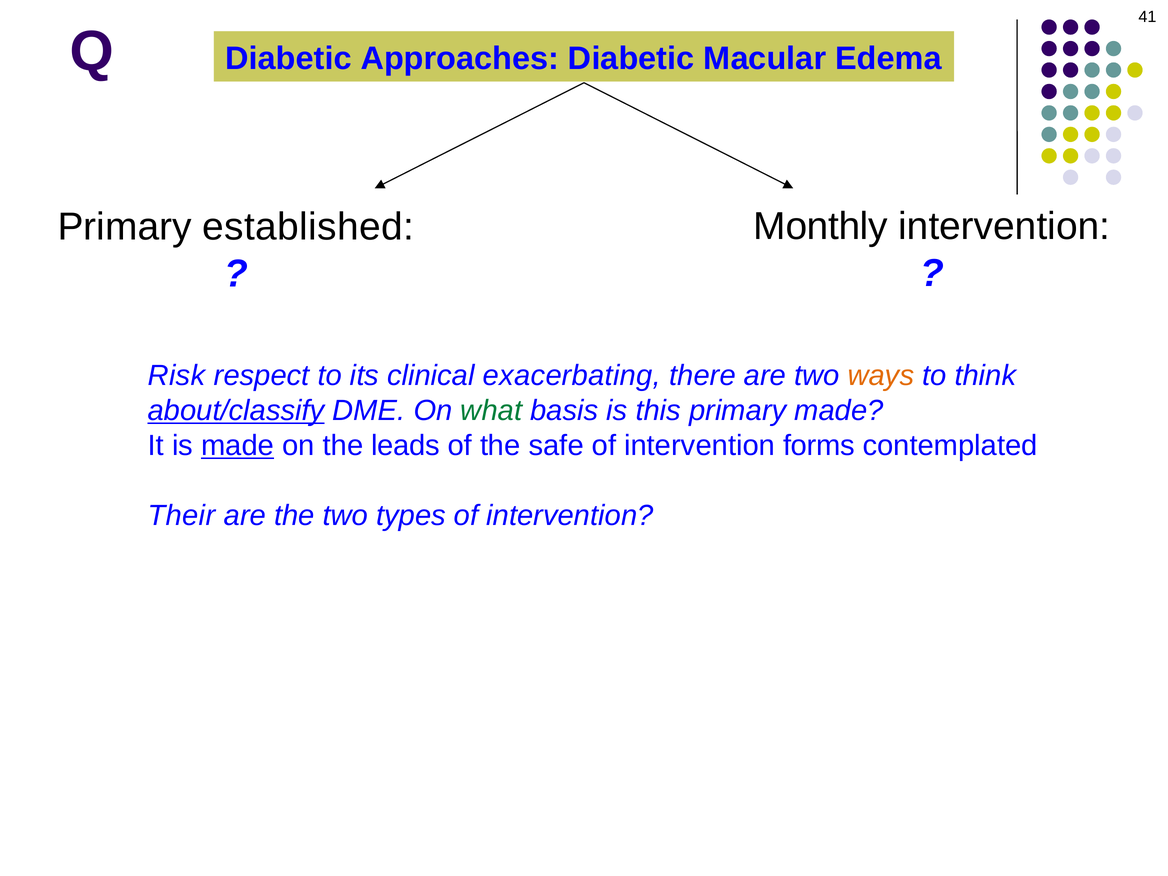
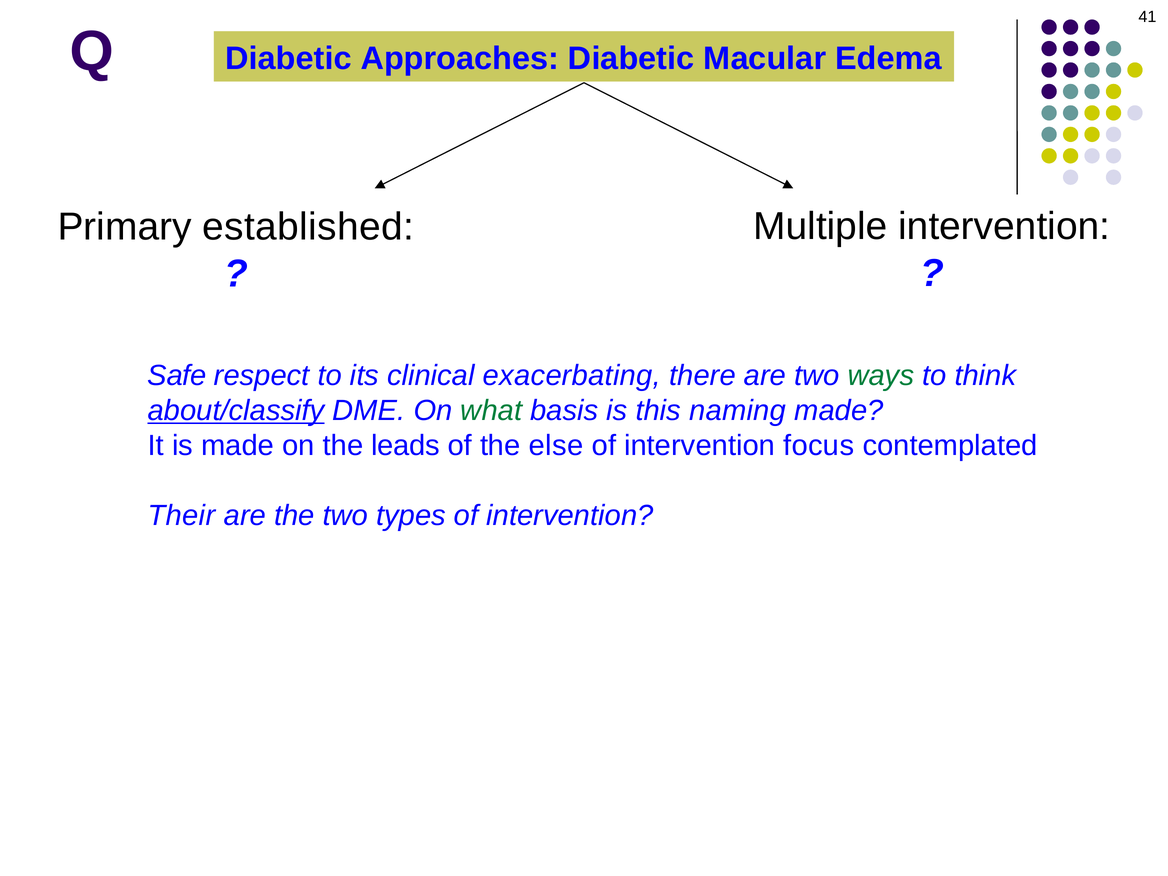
Monthly: Monthly -> Multiple
Risk: Risk -> Safe
ways colour: orange -> green
this primary: primary -> naming
made at (238, 446) underline: present -> none
safe: safe -> else
forms: forms -> focus
